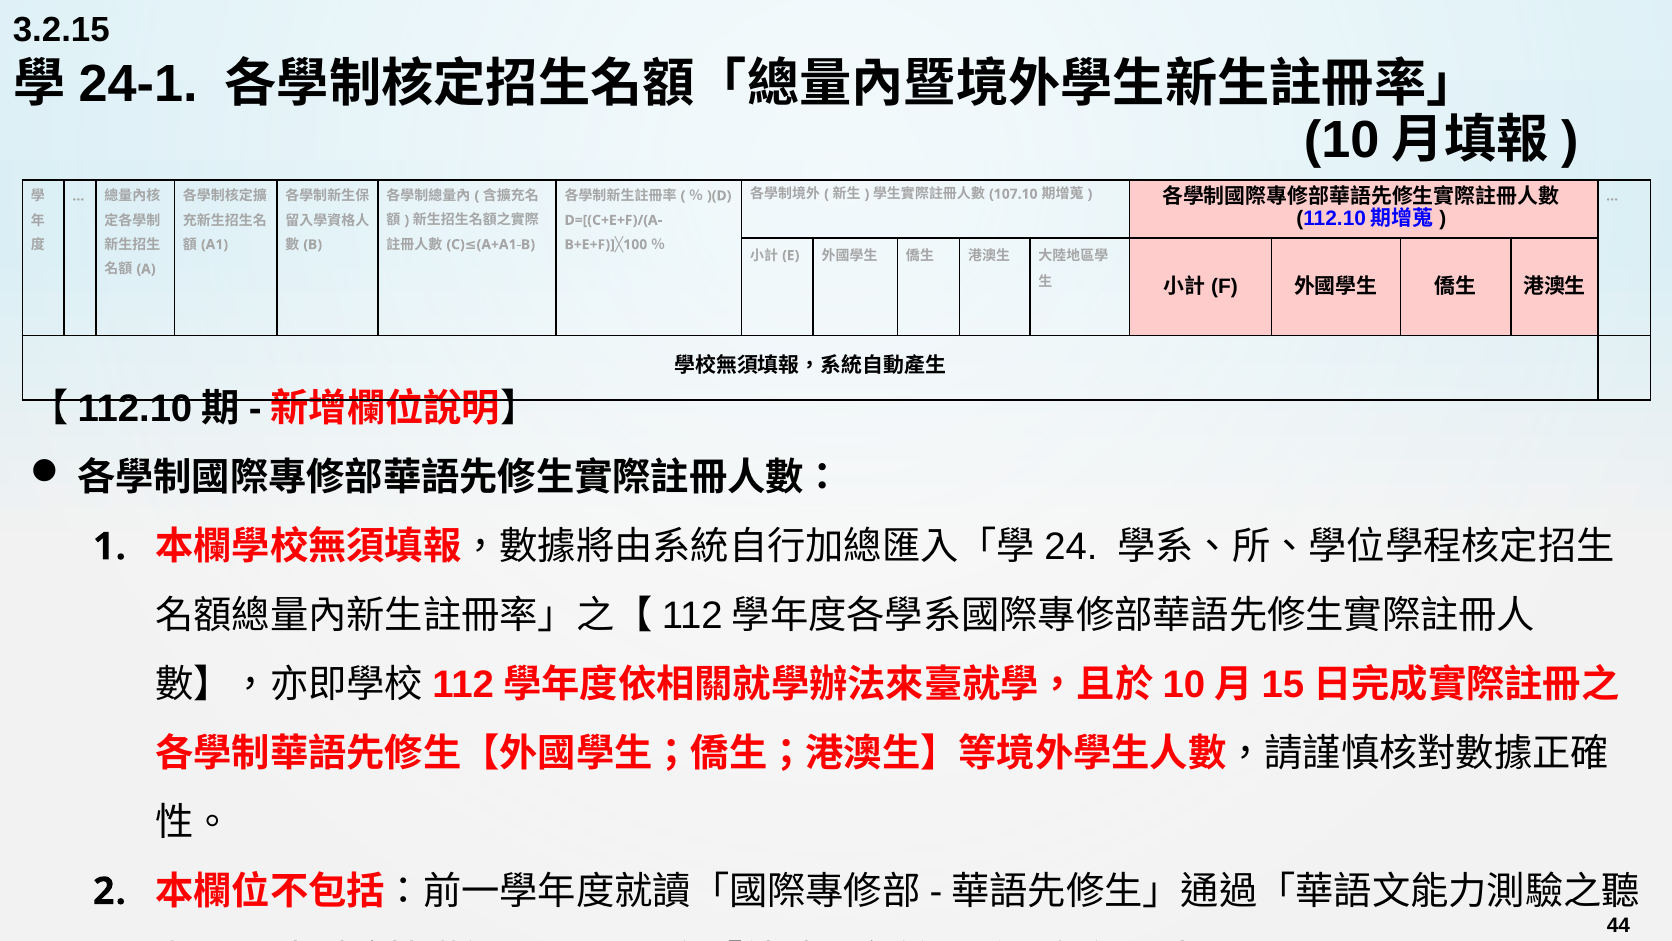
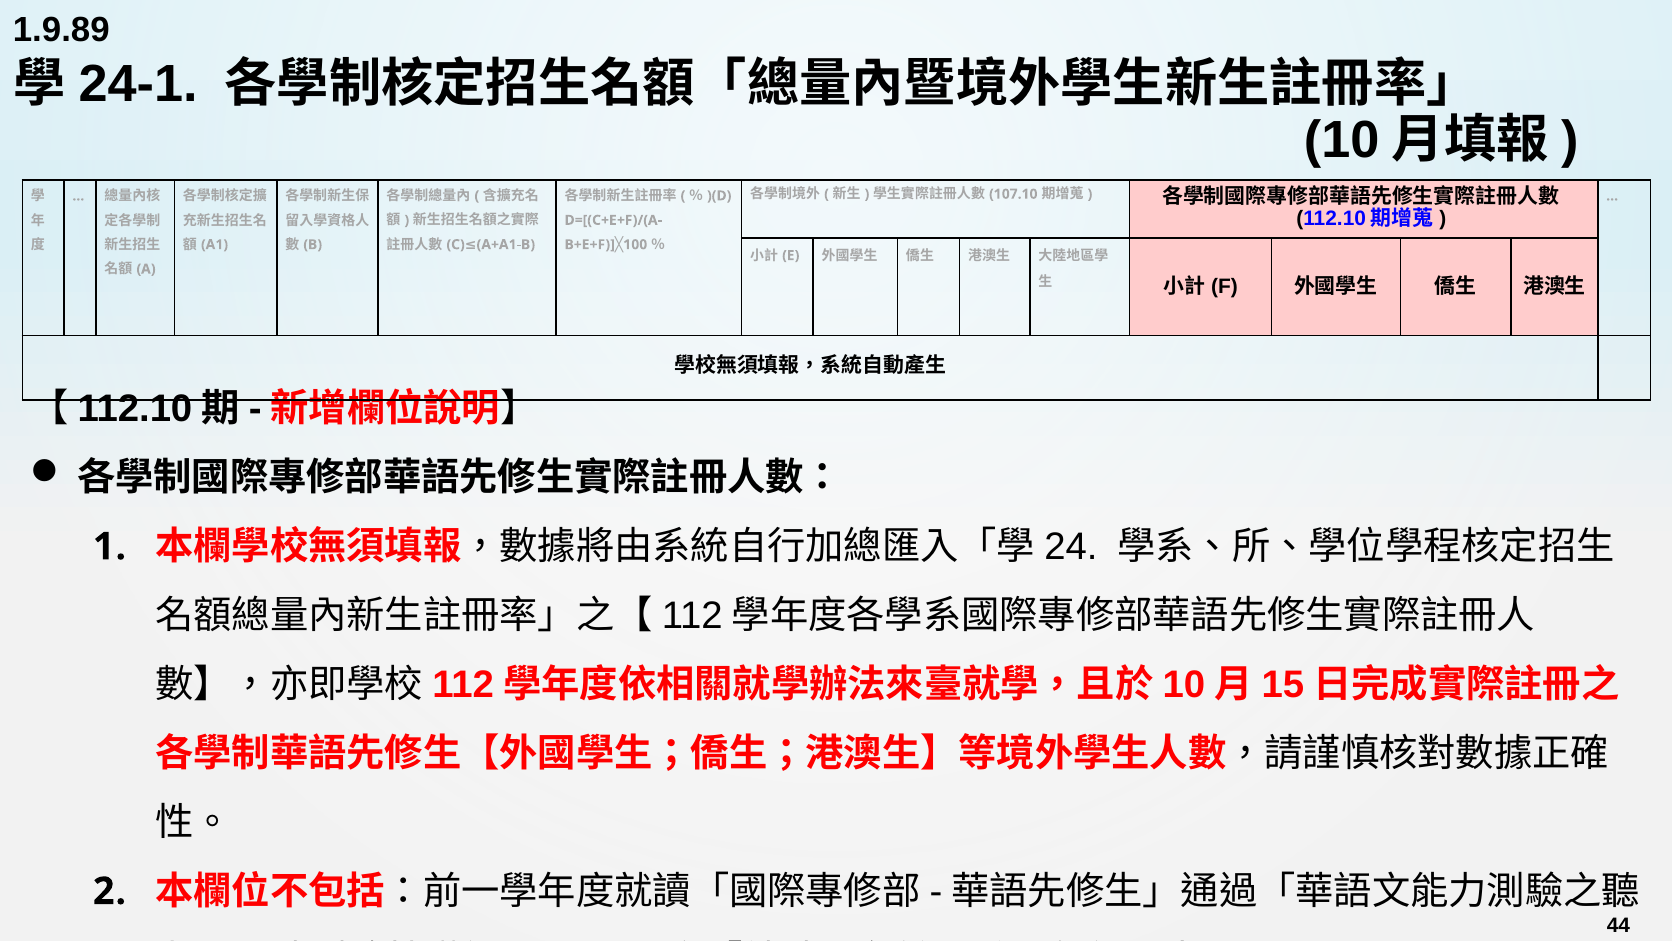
3.2.15: 3.2.15 -> 1.9.89
